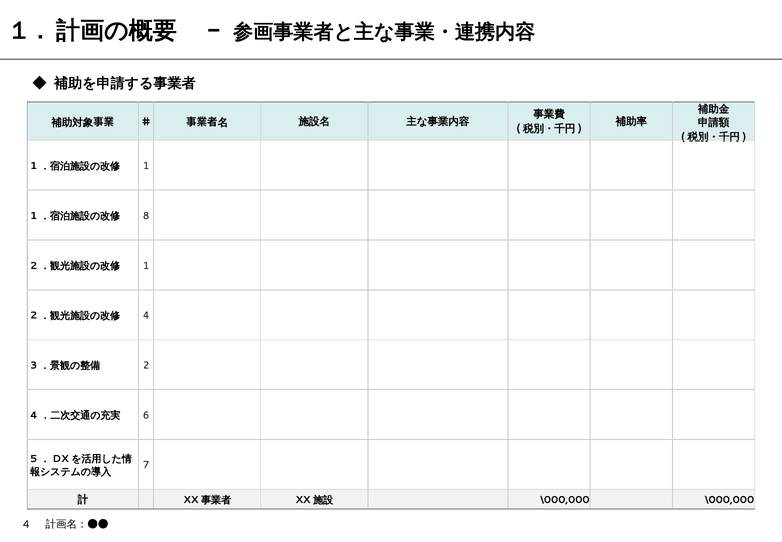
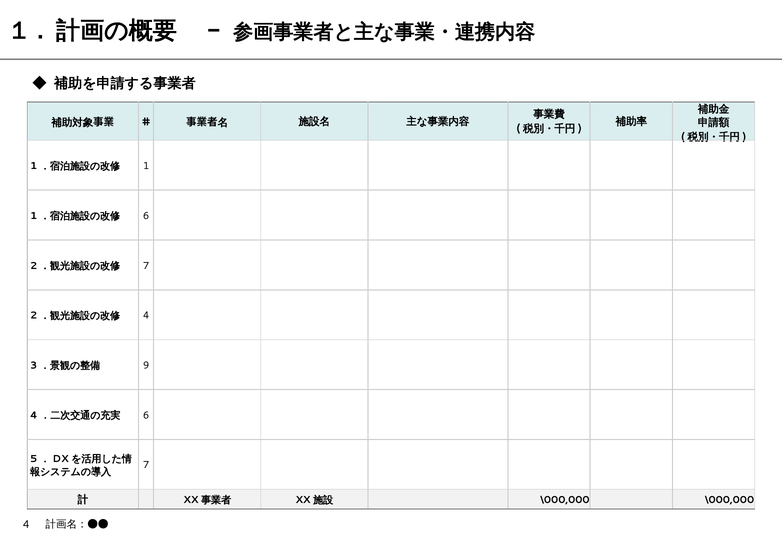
8 at (146, 216): 8 -> 6
1 at (146, 265): 1 -> 7
2 at (146, 365): 2 -> 9
